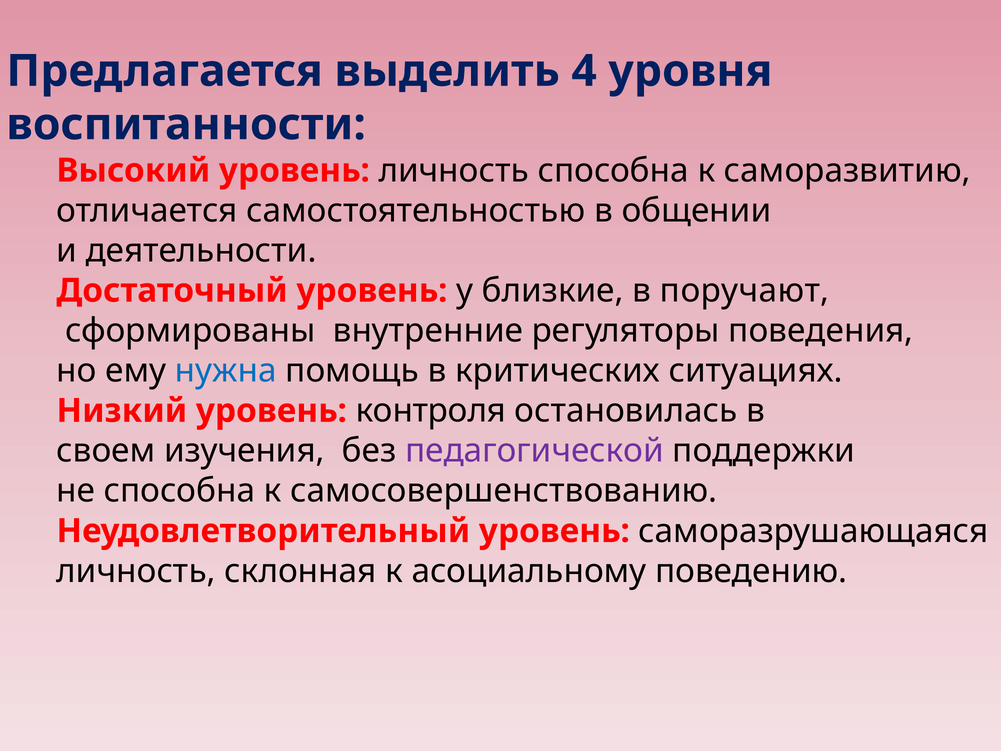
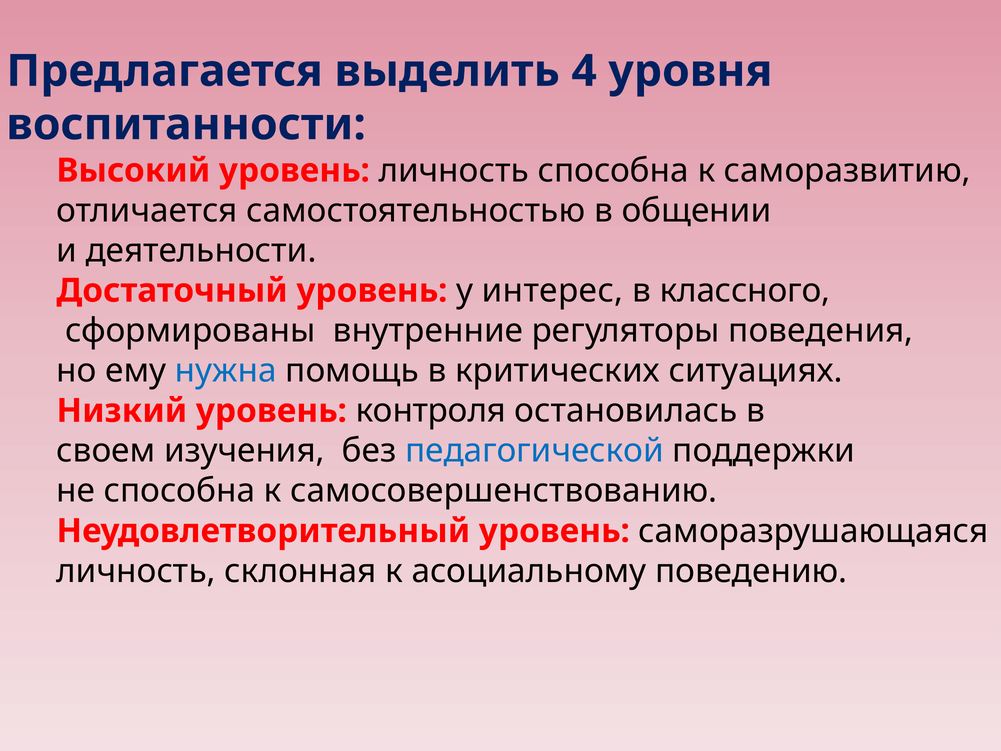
близкие: близкие -> интерес
поручают: поручают -> классного
педагогической colour: purple -> blue
